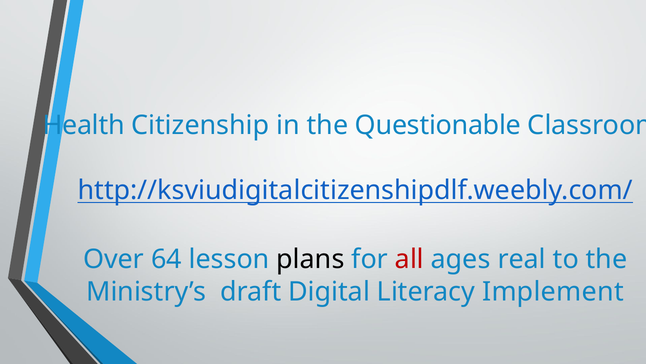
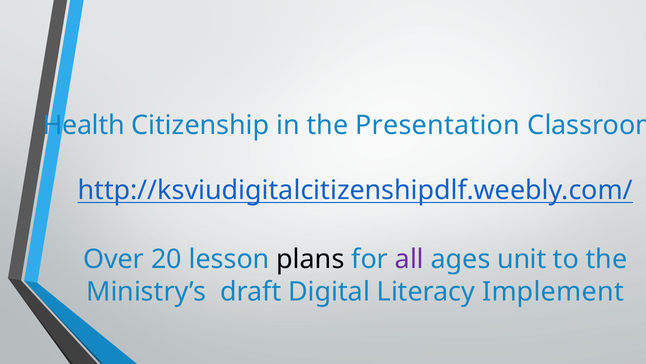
Questionable: Questionable -> Presentation
64: 64 -> 20
all colour: red -> purple
real: real -> unit
